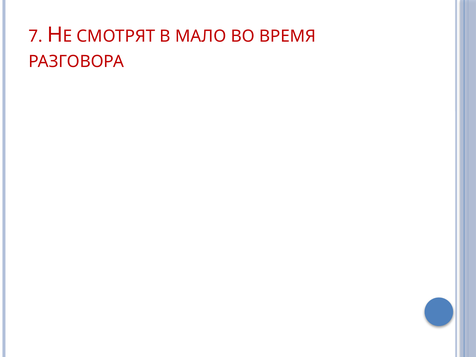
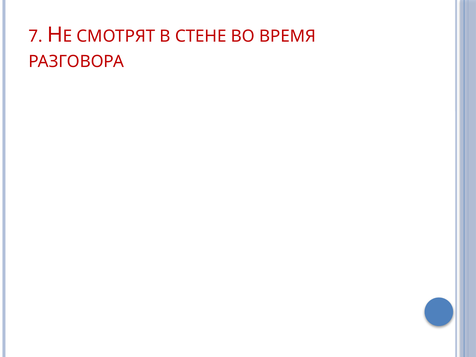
МАЛО: МАЛО -> СТЕНЕ
